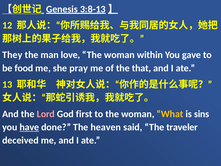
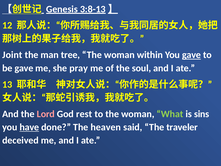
They: They -> Joint
love: love -> tree
gave at (192, 55) underline: none -> present
be food: food -> gave
that: that -> soul
first: first -> rest
What colour: yellow -> light green
